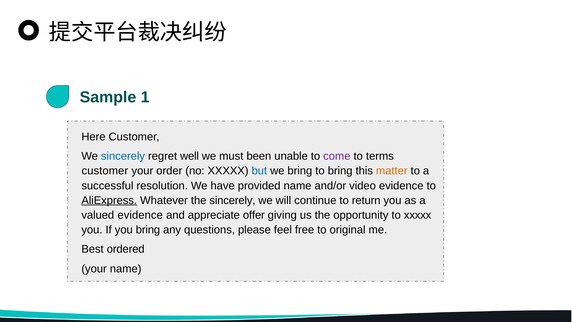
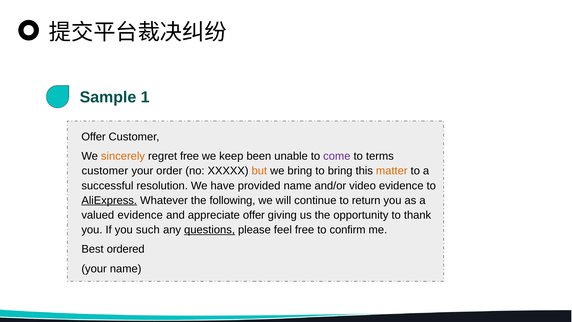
Here at (93, 137): Here -> Offer
sincerely at (123, 156) colour: blue -> orange
regret well: well -> free
must: must -> keep
but colour: blue -> orange
the sincerely: sincerely -> following
to xxxxx: xxxxx -> thank
you bring: bring -> such
questions underline: none -> present
original: original -> confirm
